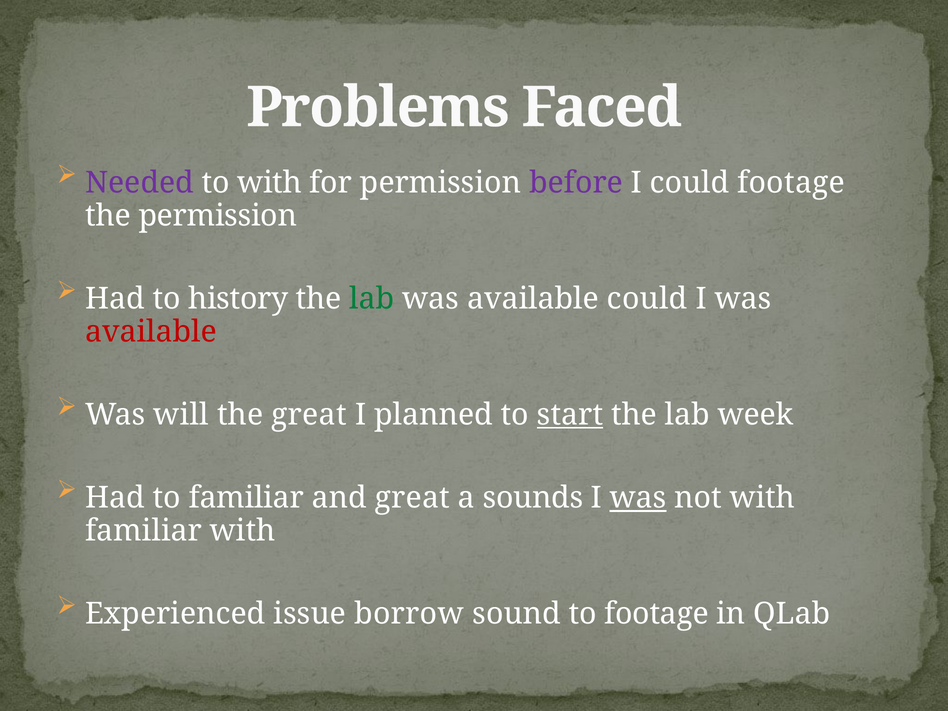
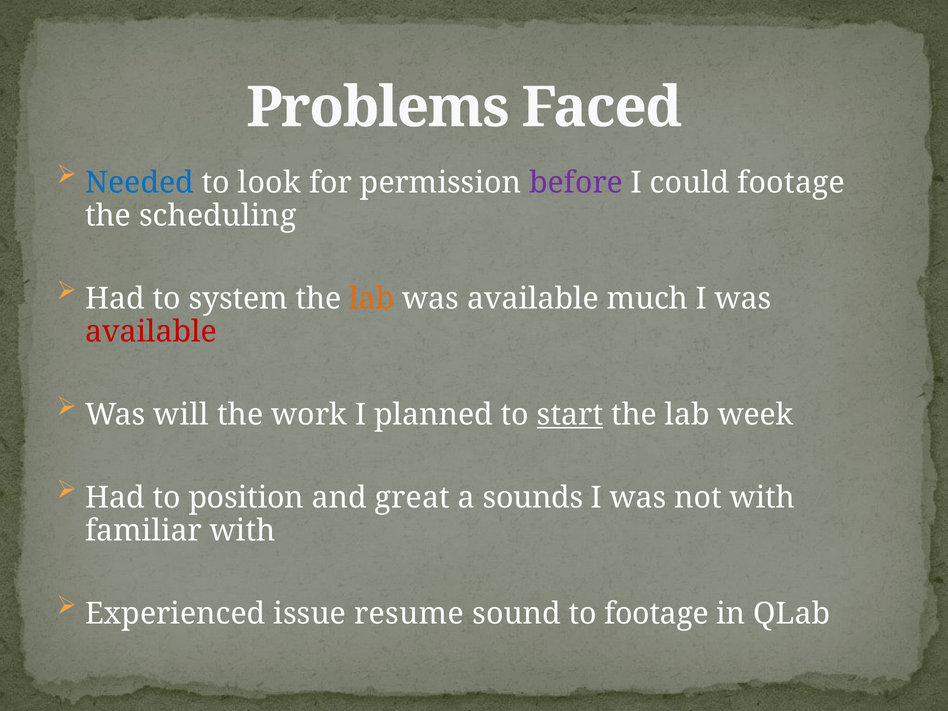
Needed colour: purple -> blue
to with: with -> look
the permission: permission -> scheduling
history: history -> system
lab at (372, 299) colour: green -> orange
available could: could -> much
the great: great -> work
to familiar: familiar -> position
was at (638, 498) underline: present -> none
borrow: borrow -> resume
